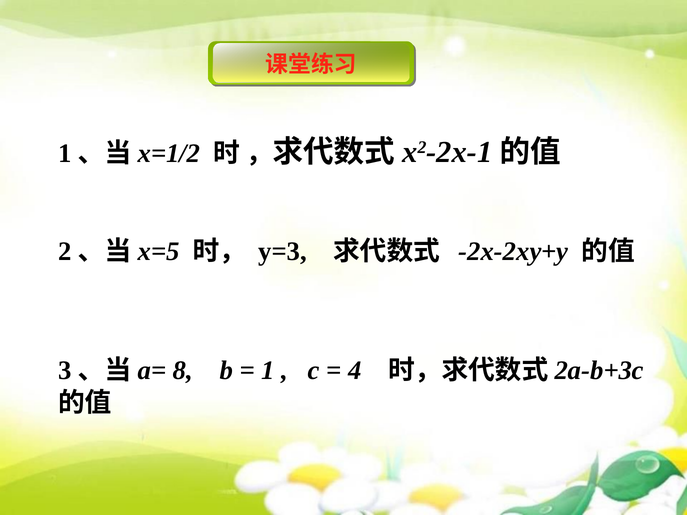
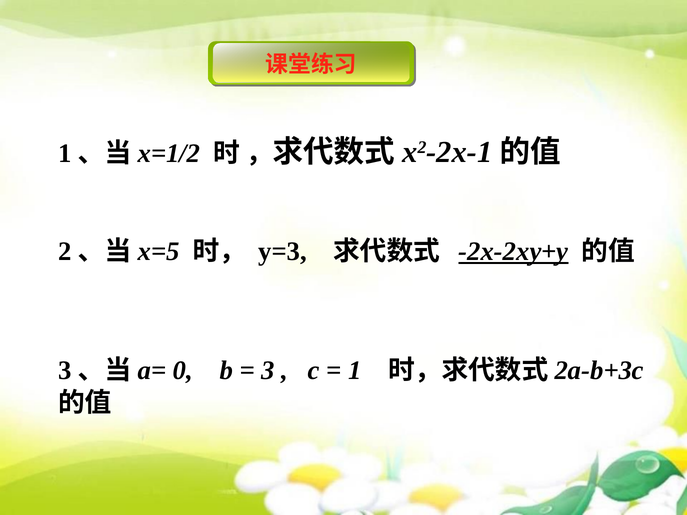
-2x-2xy+y underline: none -> present
8: 8 -> 0
1 at (268, 371): 1 -> 3
4 at (355, 371): 4 -> 1
